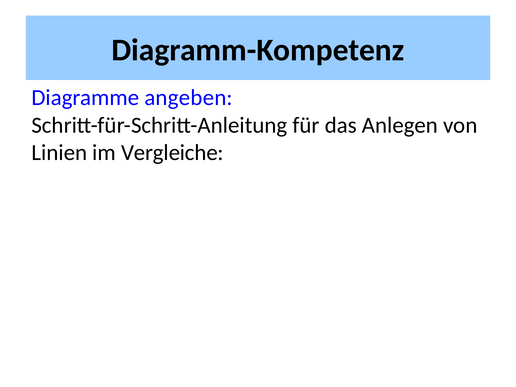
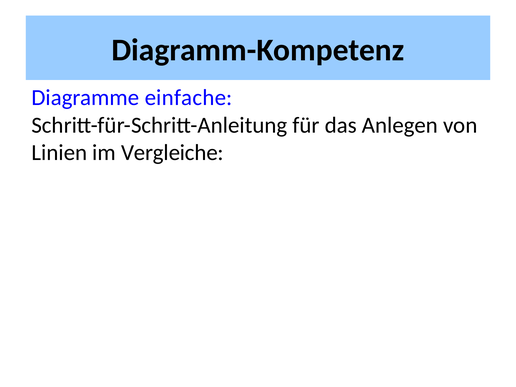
angeben: angeben -> einfache
